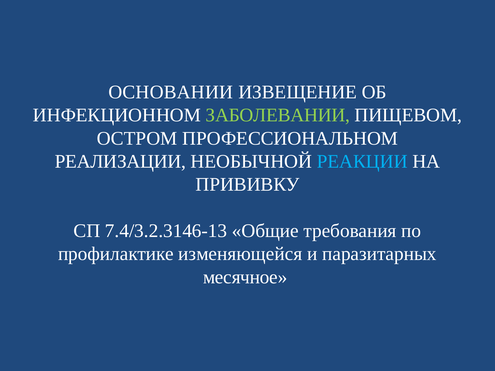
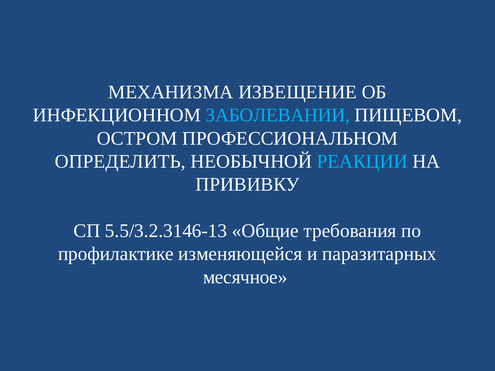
ОСНОВАНИИ: ОСНОВАНИИ -> МЕХАНИЗМА
ЗАБОЛЕВАНИИ colour: light green -> light blue
РЕАЛИЗАЦИИ: РЕАЛИЗАЦИИ -> ОПРЕДЕЛИТЬ
7.4/3.2.3146-13: 7.4/3.2.3146-13 -> 5.5/3.2.3146-13
